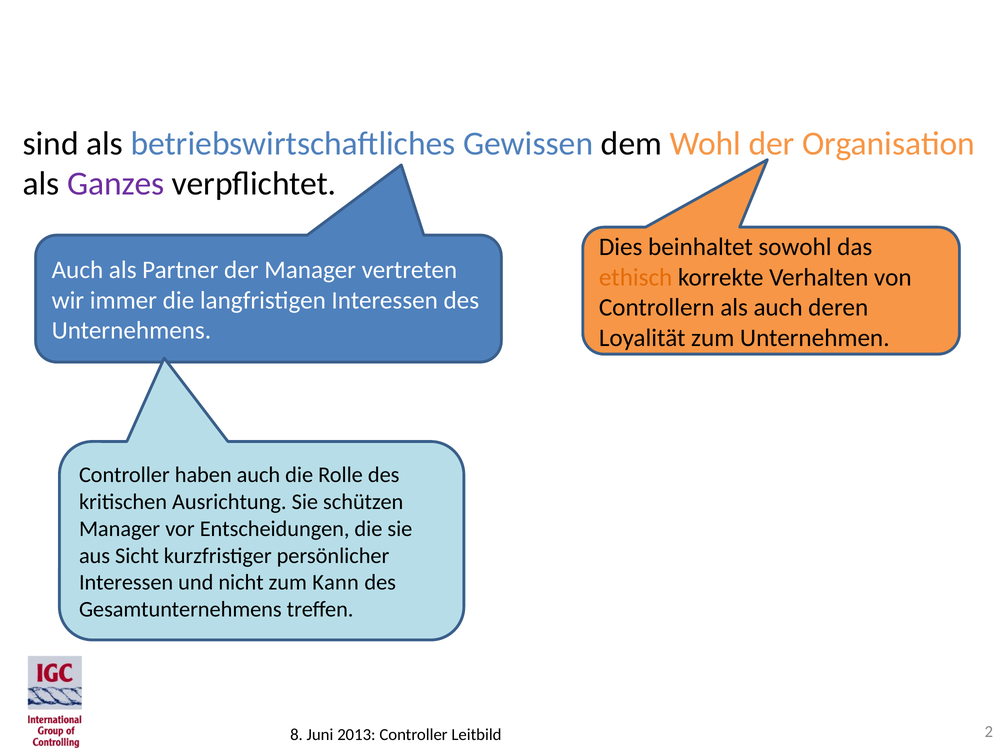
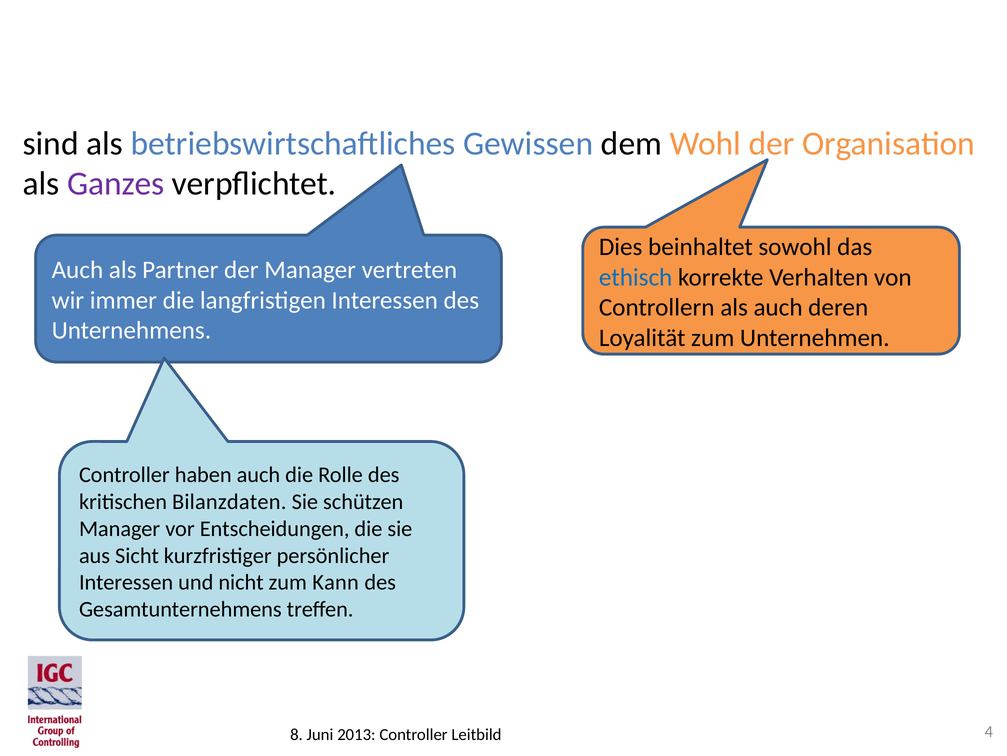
ethisch colour: orange -> blue
Ausrichtung: Ausrichtung -> Bilanzdaten
2: 2 -> 4
